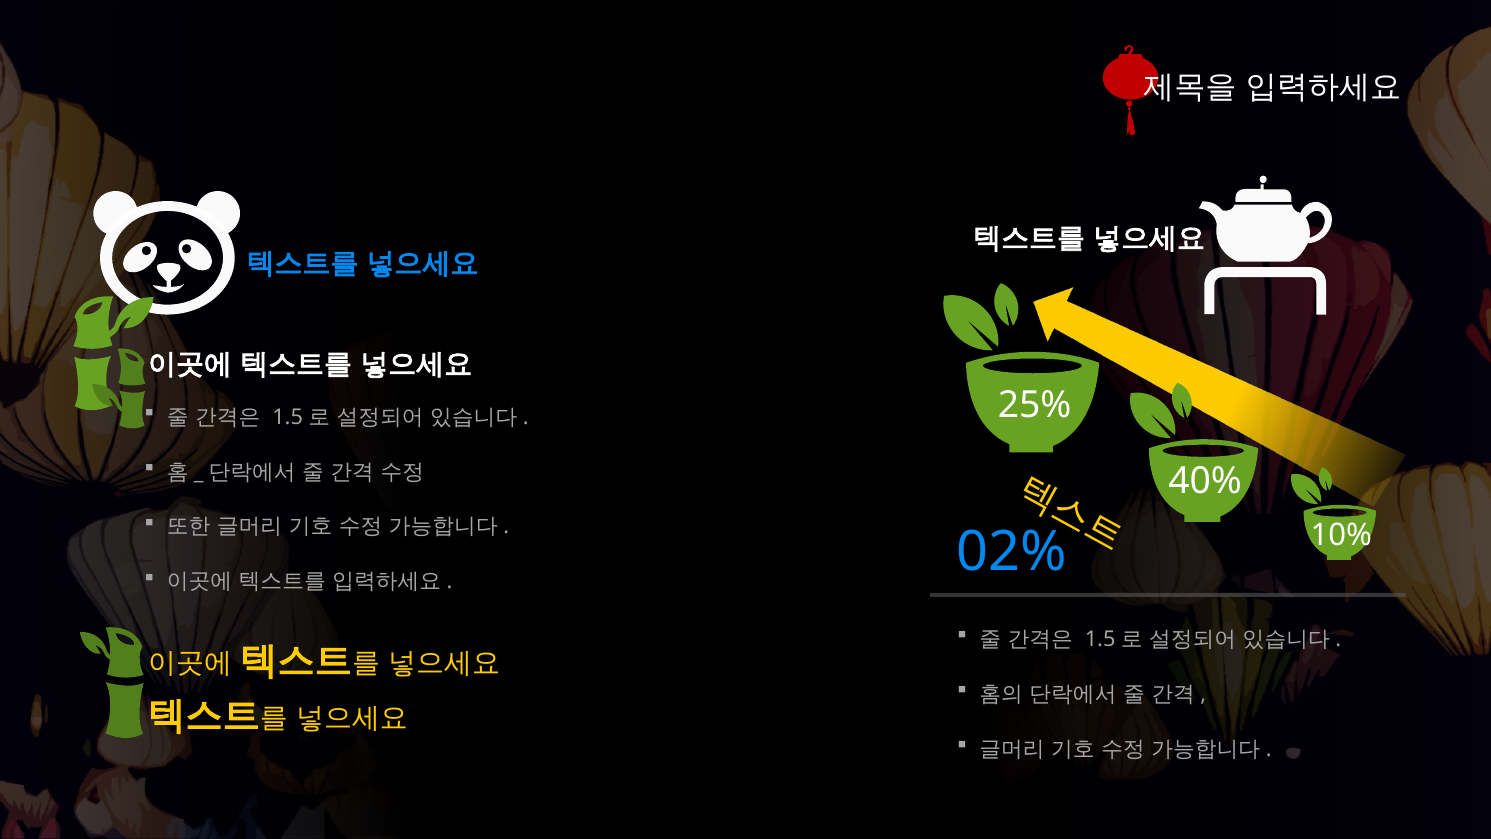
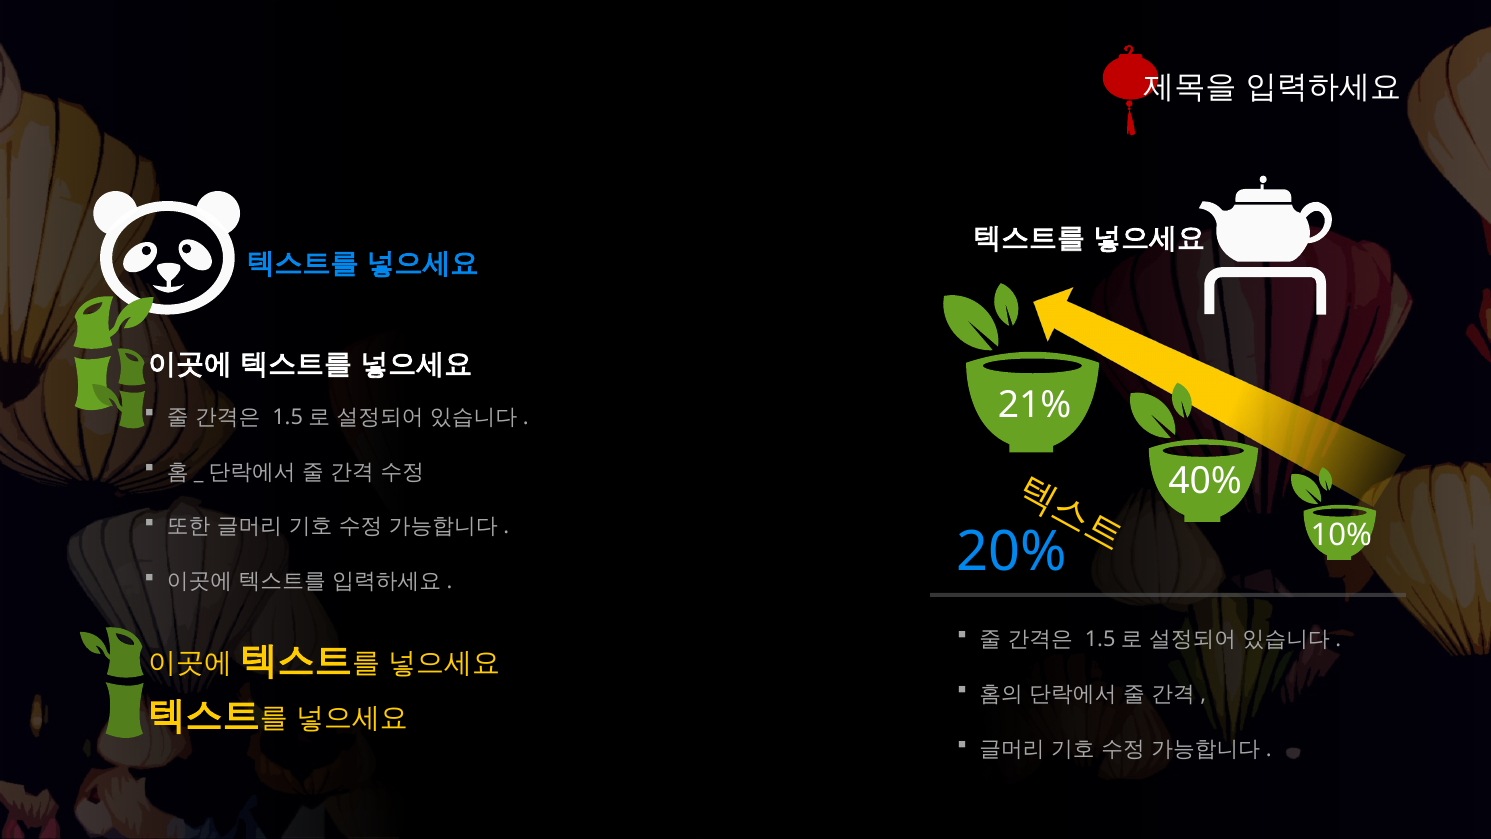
25%: 25% -> 21%
02%: 02% -> 20%
